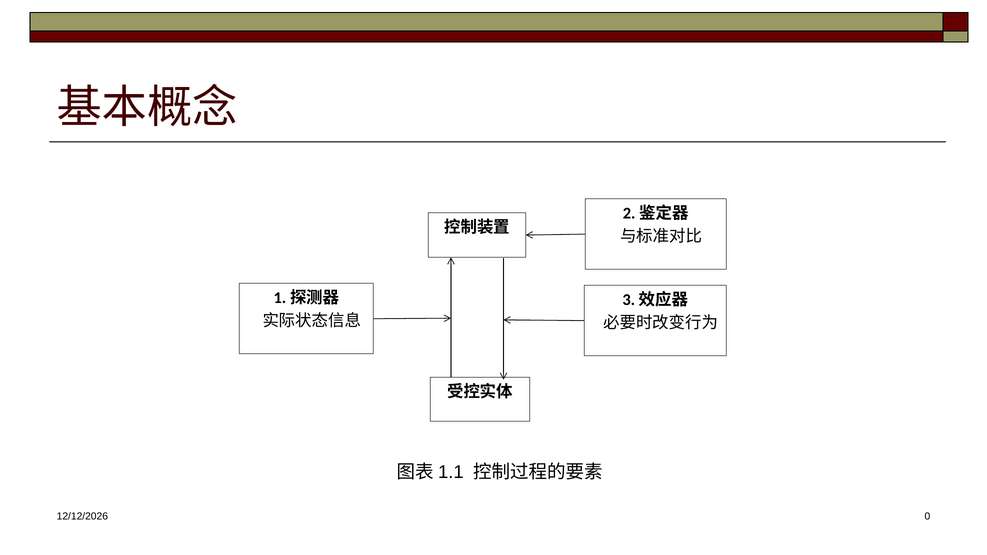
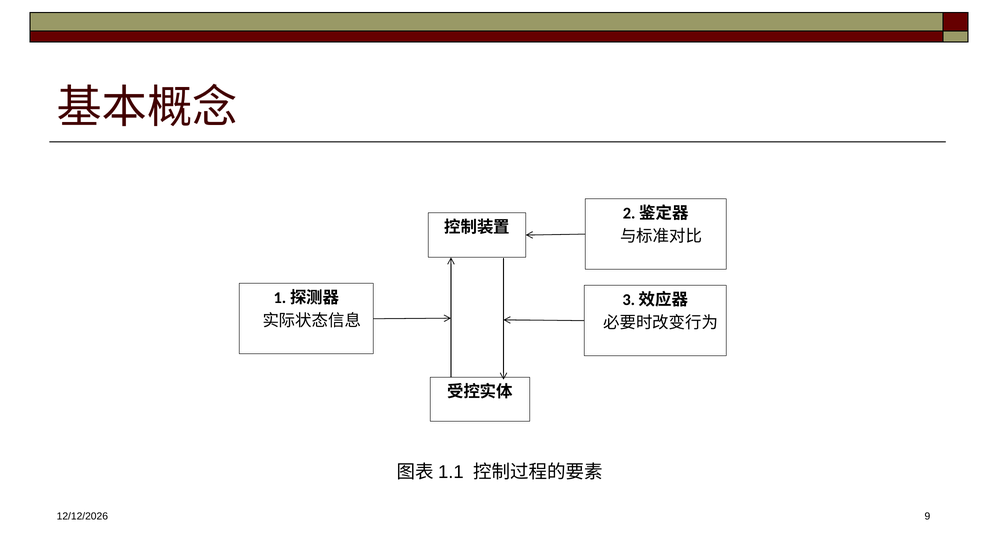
0: 0 -> 9
